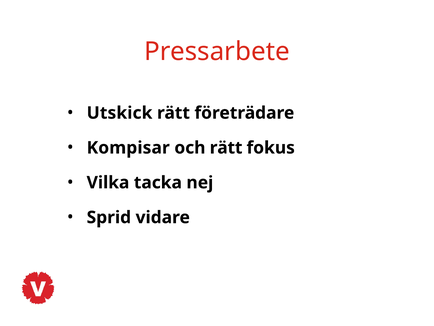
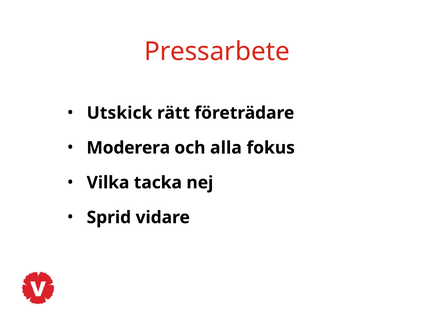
Kompisar: Kompisar -> Moderera
och rätt: rätt -> alla
